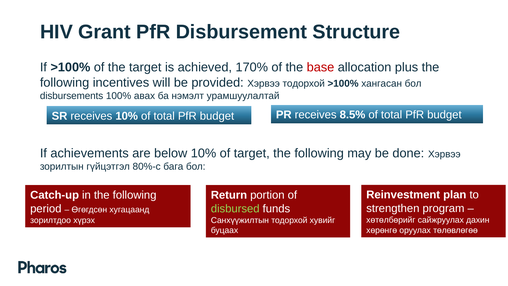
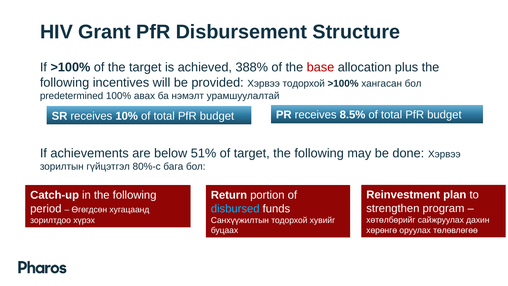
170%: 170% -> 388%
disbursements: disbursements -> predetermined
below 10%: 10% -> 51%
disbursed colour: light green -> light blue
